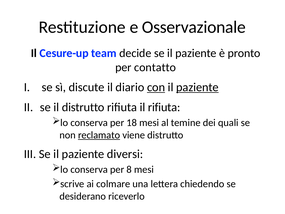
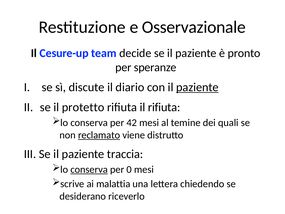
contatto: contatto -> speranze
con underline: present -> none
il distrutto: distrutto -> protetto
18: 18 -> 42
diversi: diversi -> traccia
conserva at (89, 169) underline: none -> present
8: 8 -> 0
colmare: colmare -> malattia
